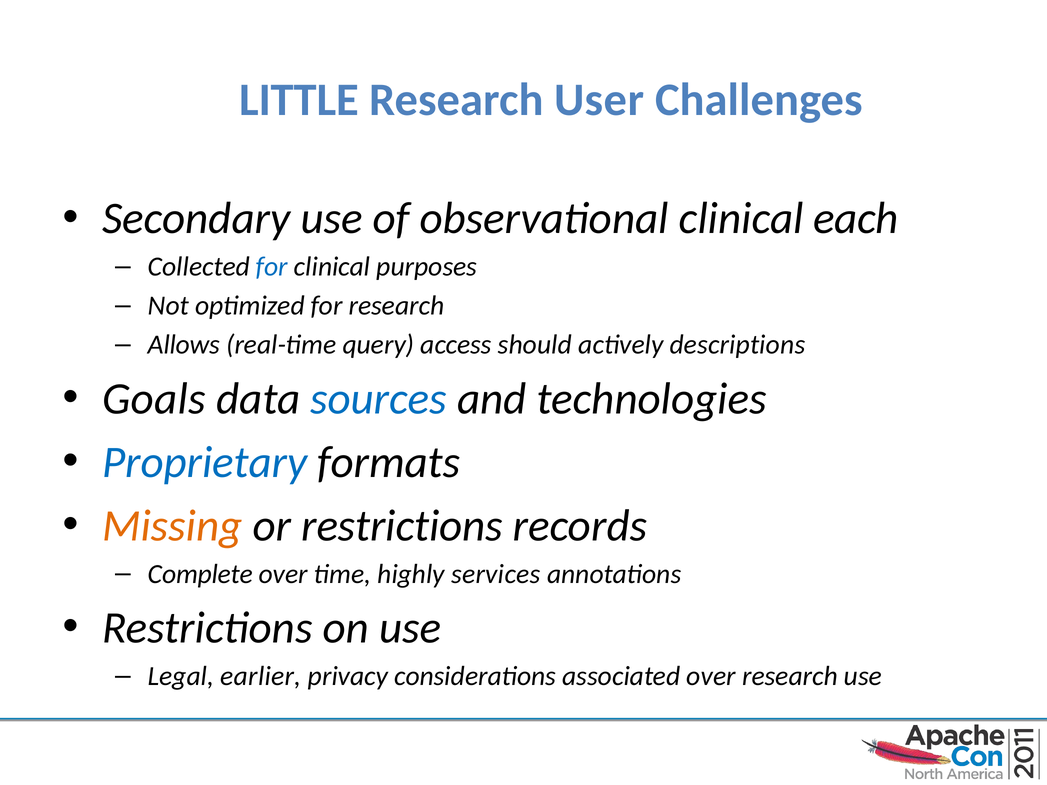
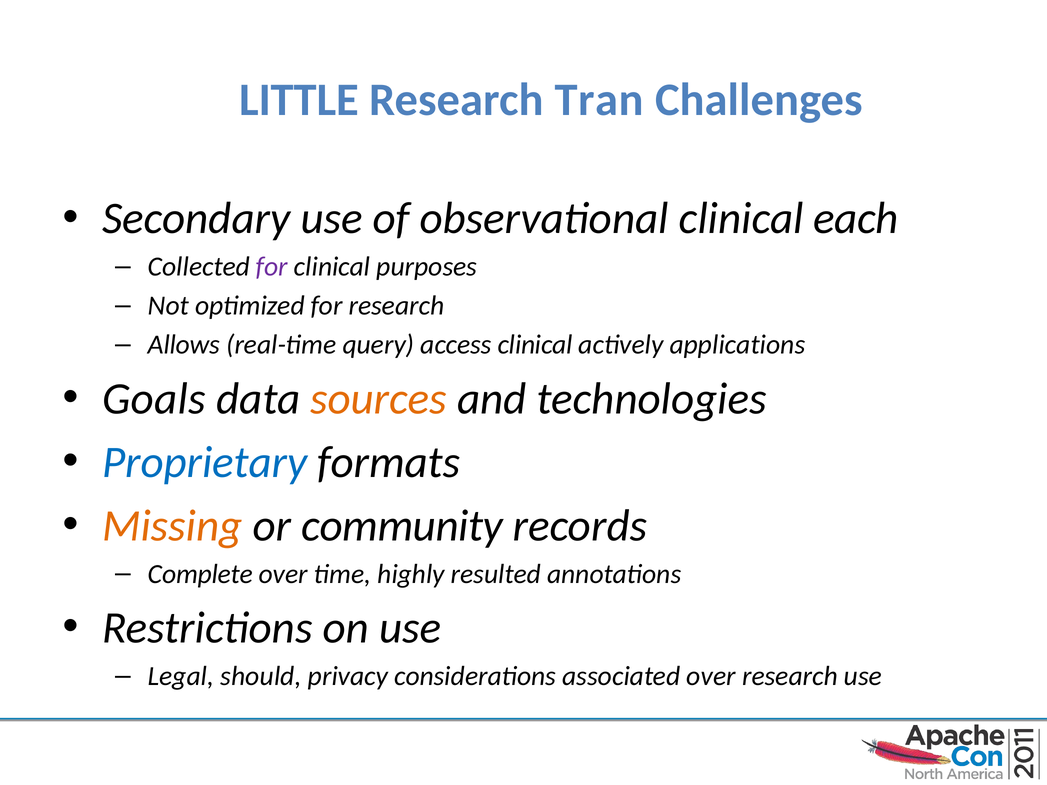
User: User -> Tran
for at (272, 267) colour: blue -> purple
access should: should -> clinical
descriptions: descriptions -> applications
sources colour: blue -> orange
or restrictions: restrictions -> community
services: services -> resulted
earlier: earlier -> should
